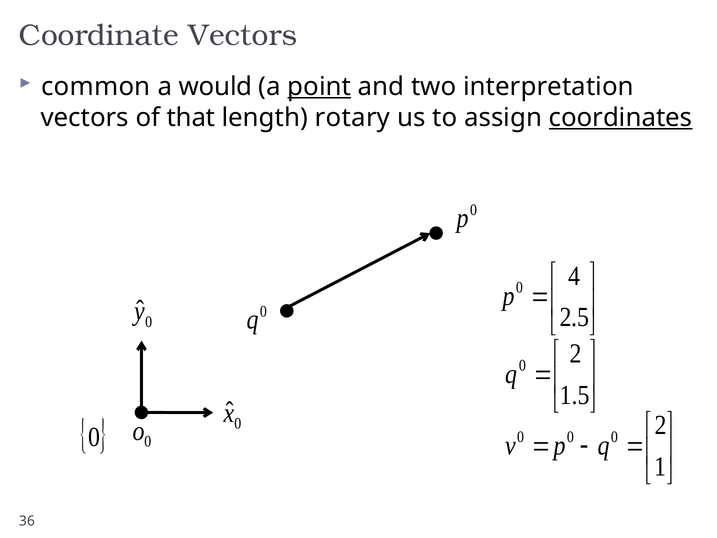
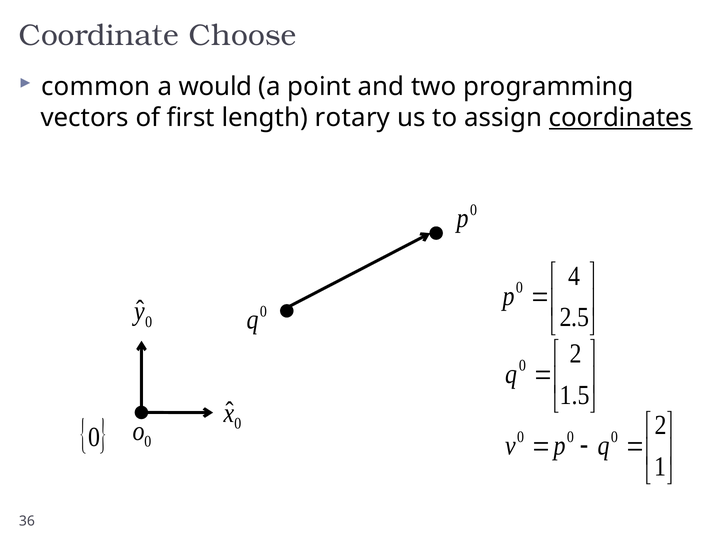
Coordinate Vectors: Vectors -> Choose
point underline: present -> none
interpretation: interpretation -> programming
that: that -> first
